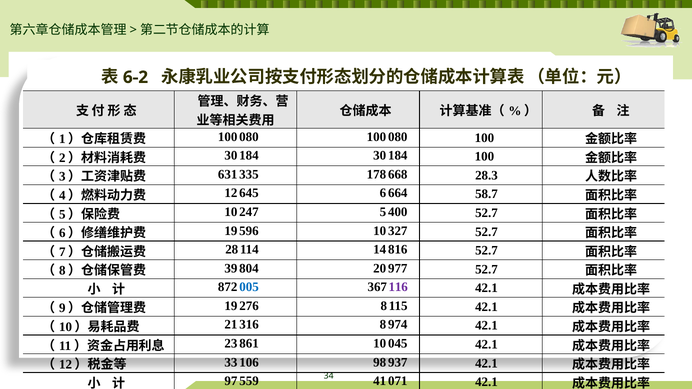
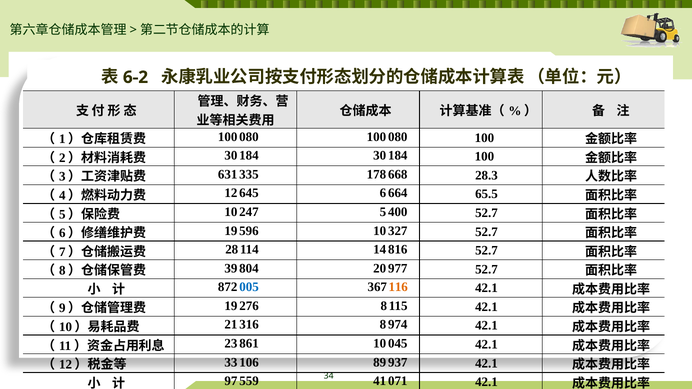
58.7: 58.7 -> 65.5
116 colour: purple -> orange
98: 98 -> 89
